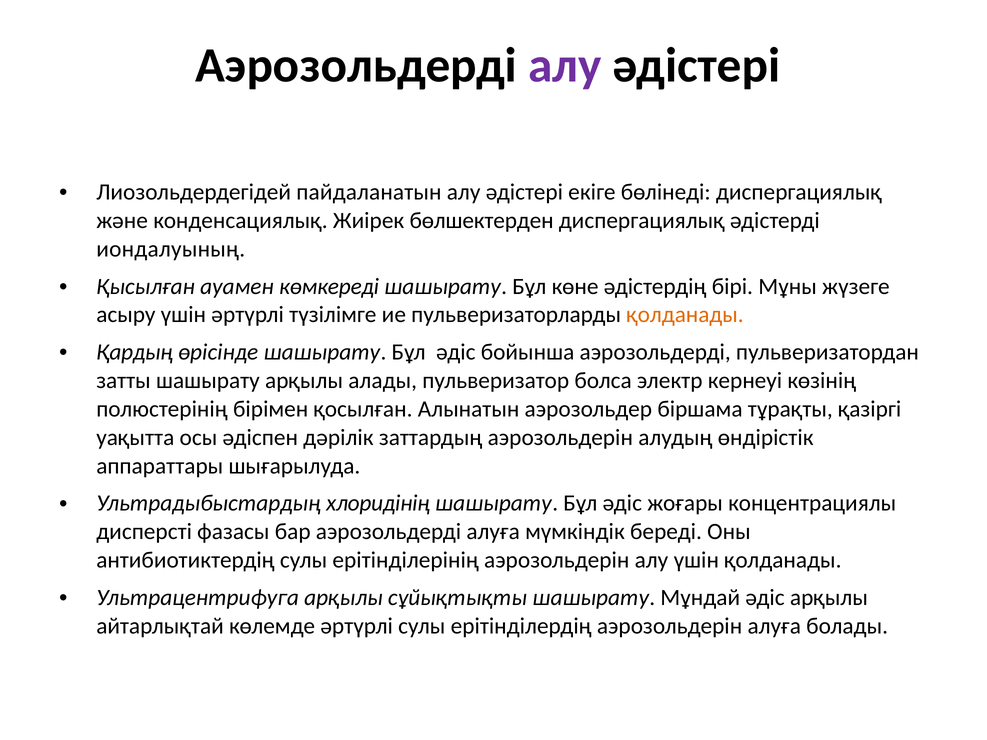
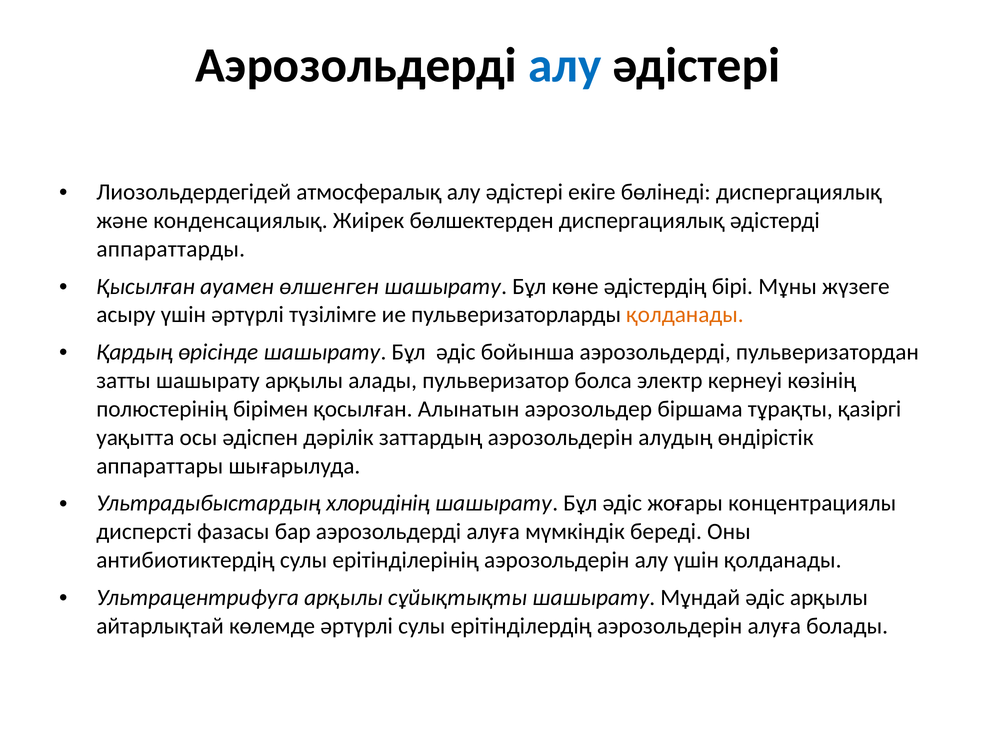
алу at (565, 65) colour: purple -> blue
пайдаланатын: пайдаланатын -> атмосфералық
иондалуының: иондалуының -> аппараттарды
көмкереді: көмкереді -> өлшенген
